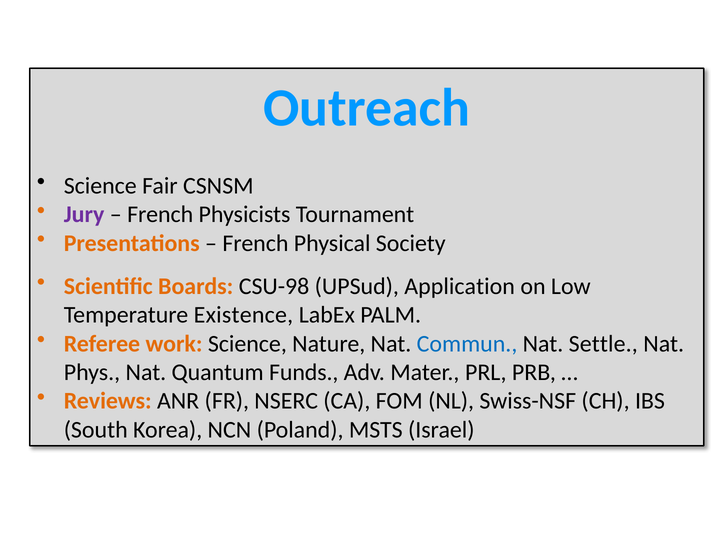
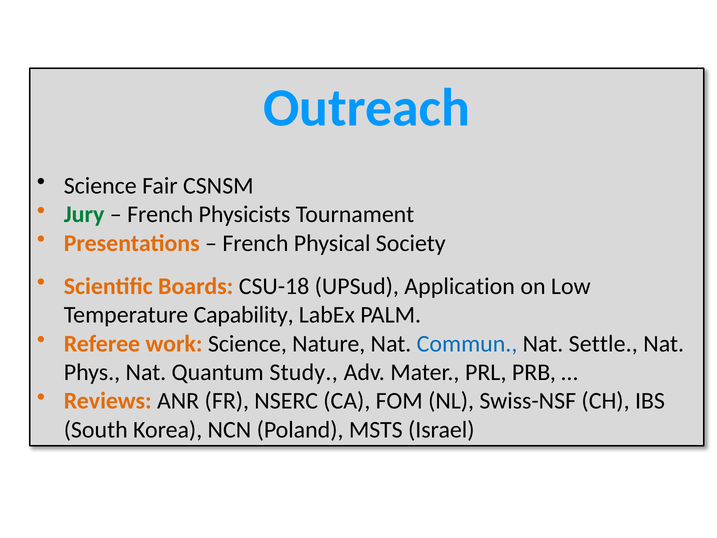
Jury colour: purple -> green
CSU-98: CSU-98 -> CSU-18
Existence: Existence -> Capability
Funds: Funds -> Study
